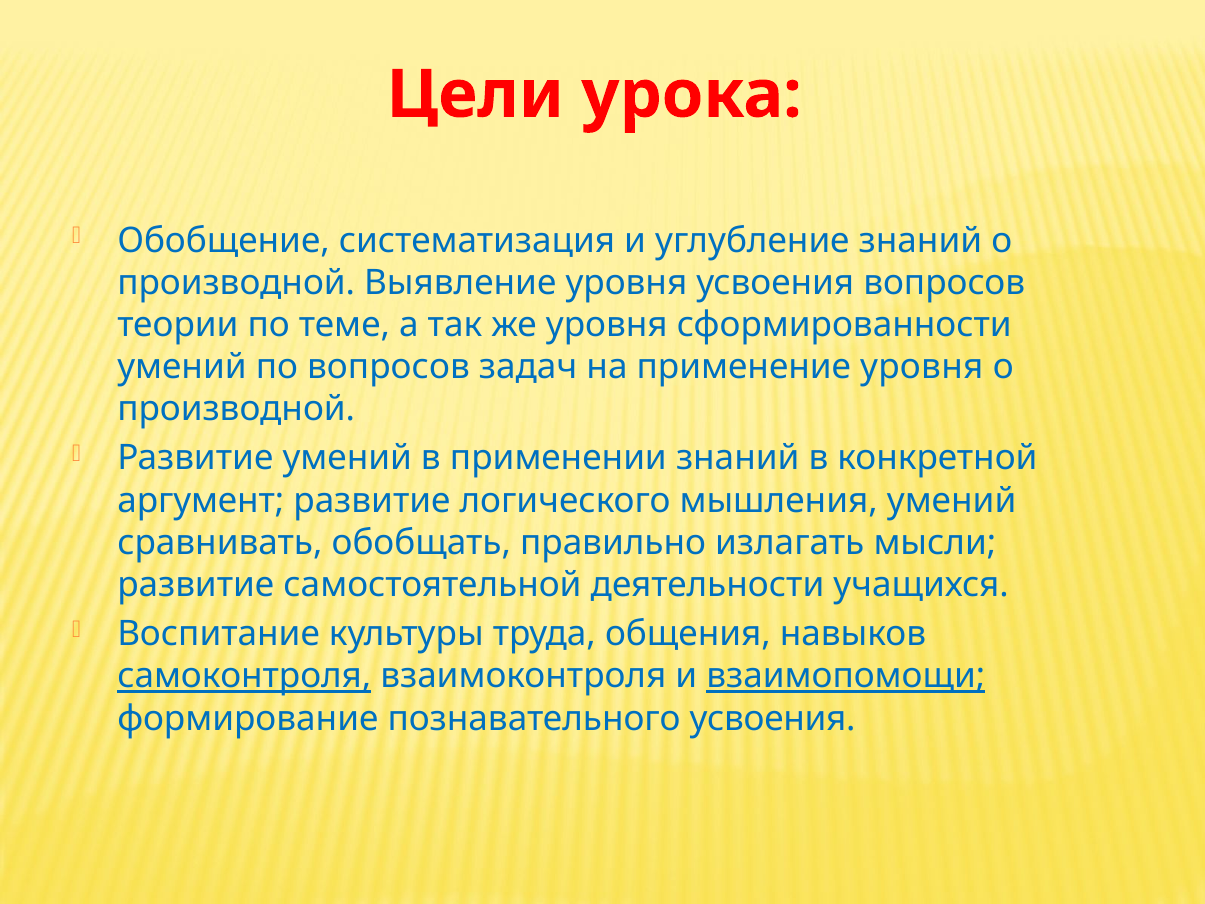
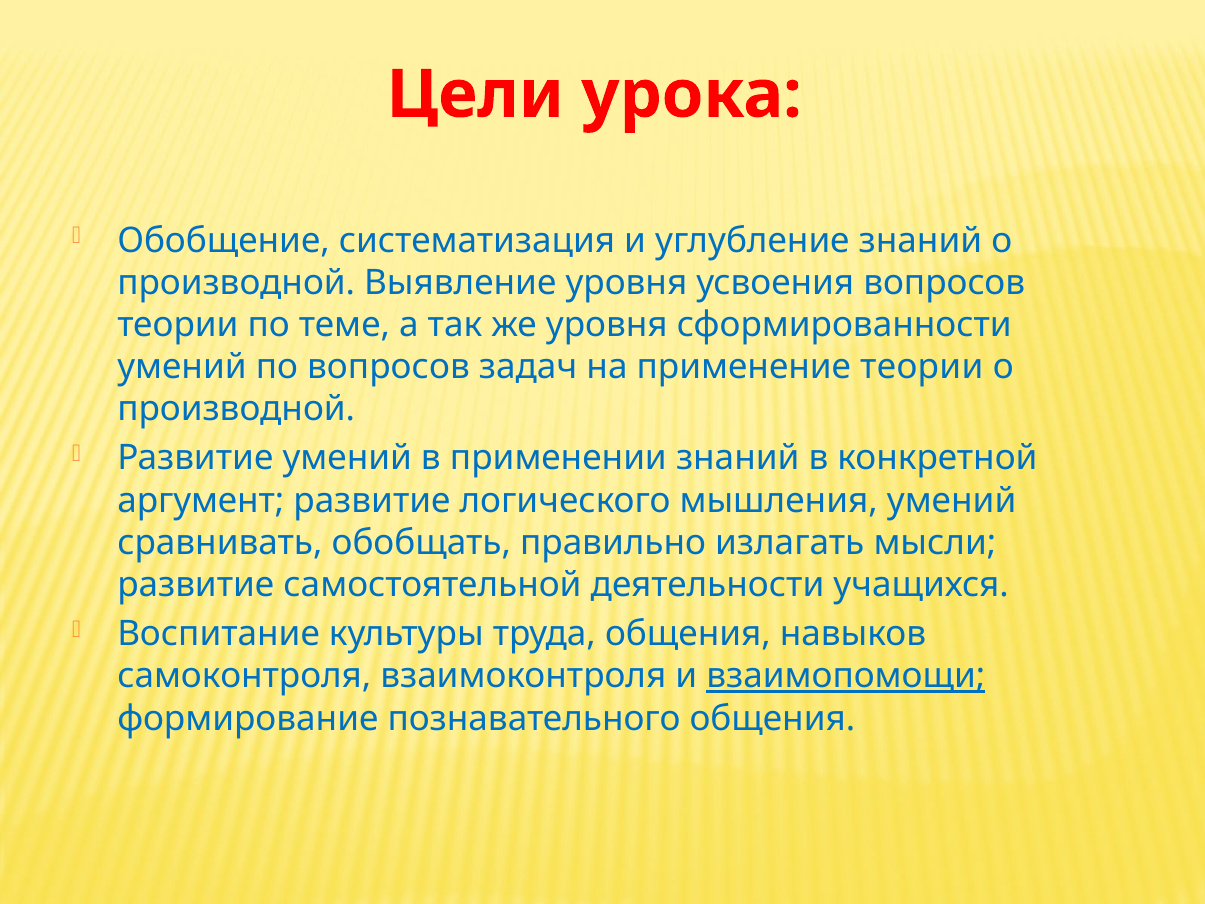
применение уровня: уровня -> теории
самоконтроля underline: present -> none
познавательного усвоения: усвоения -> общения
